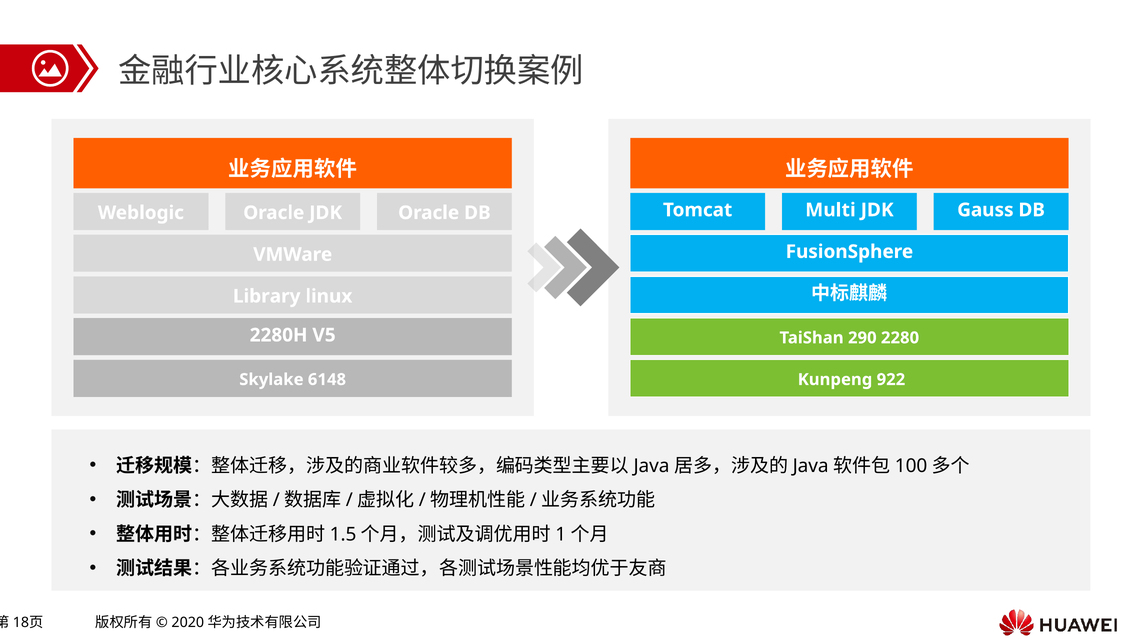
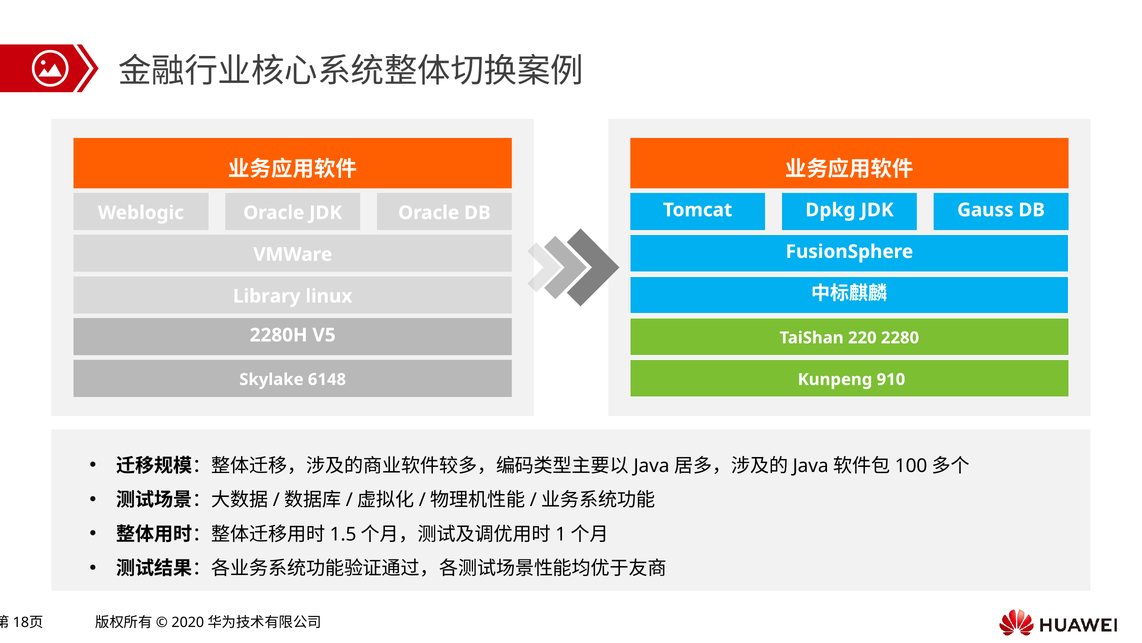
Multi: Multi -> Dpkg
290: 290 -> 220
922: 922 -> 910
